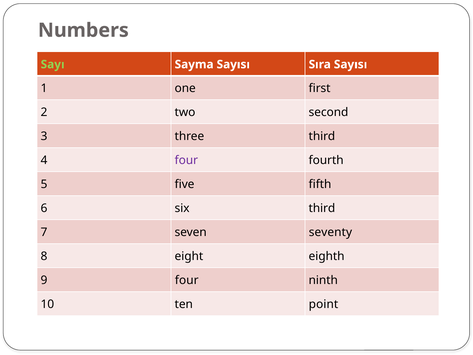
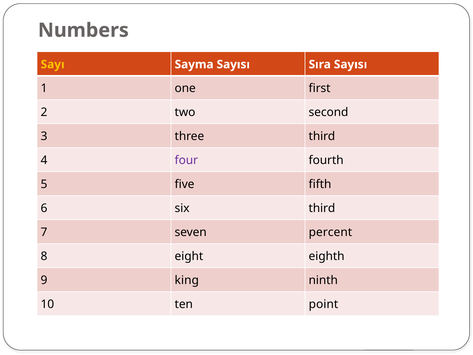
Sayı colour: light green -> yellow
seventy: seventy -> percent
9 four: four -> king
